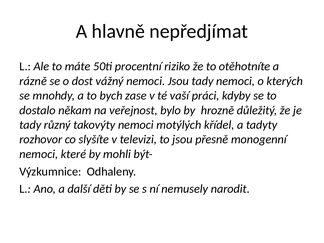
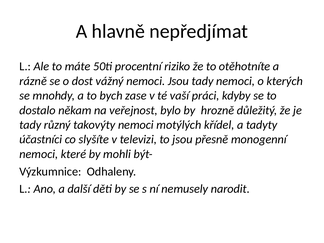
rozhovor: rozhovor -> účastníci
